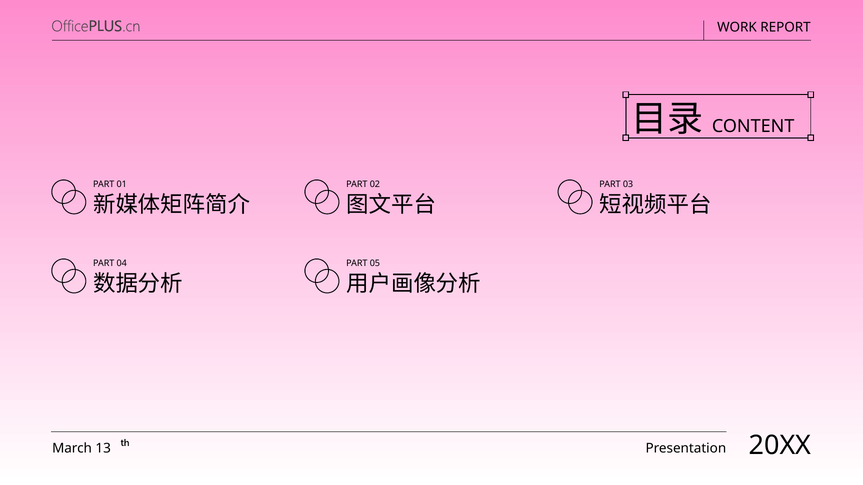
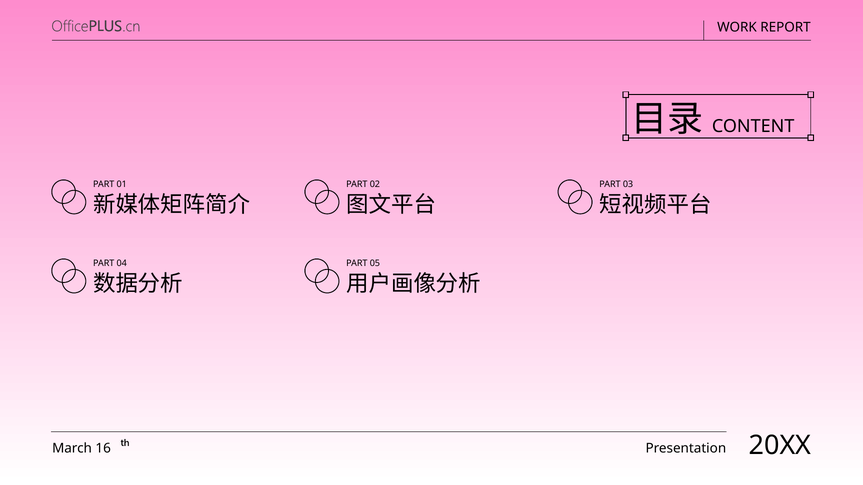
13: 13 -> 16
